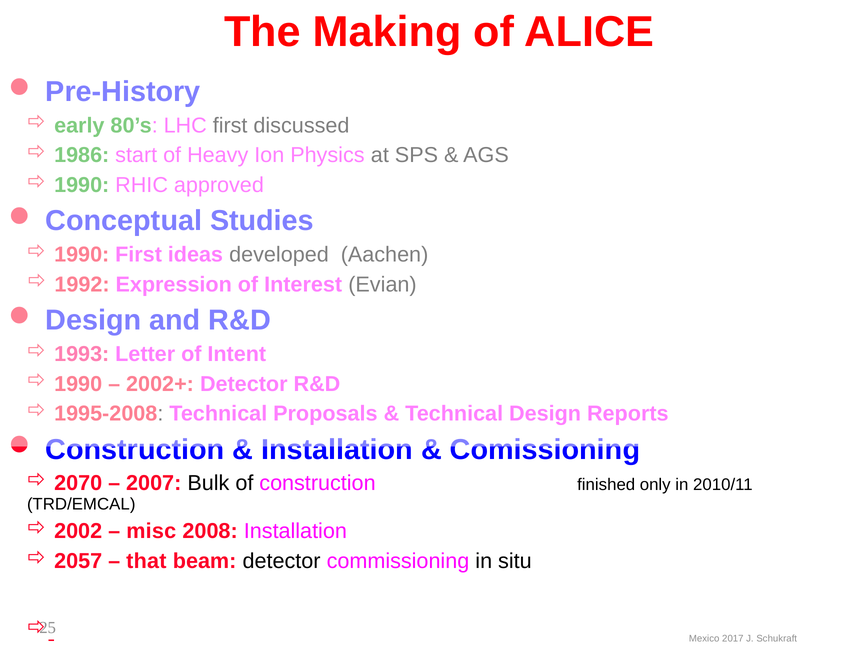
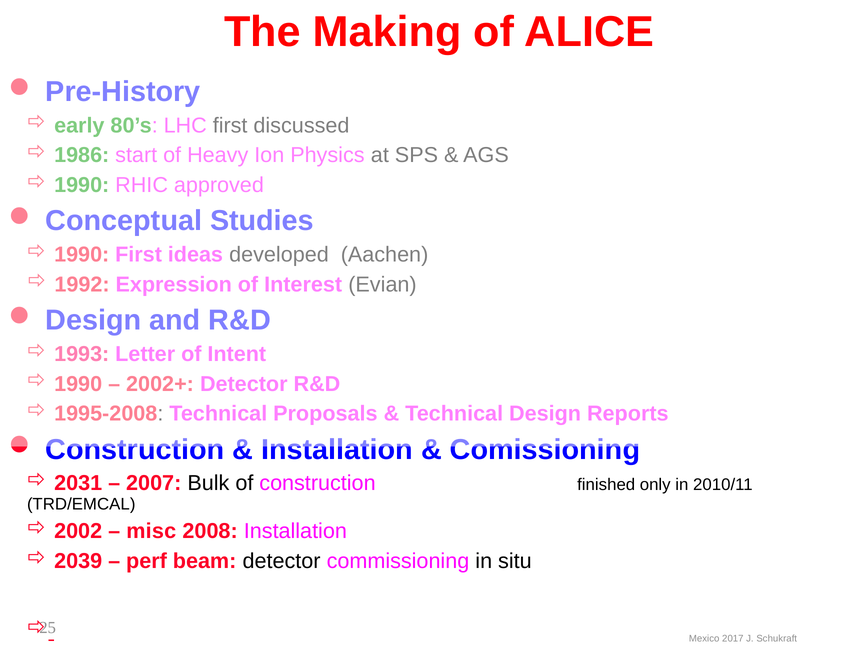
2070: 2070 -> 2031
2057: 2057 -> 2039
that: that -> perf
